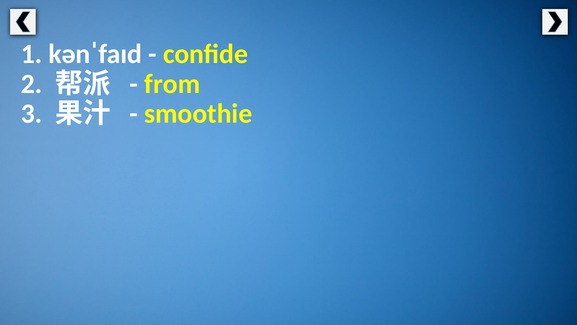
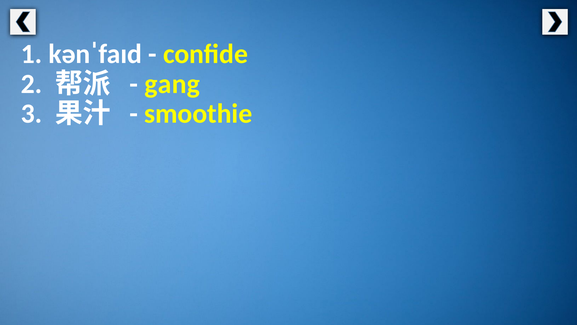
from: from -> gang
